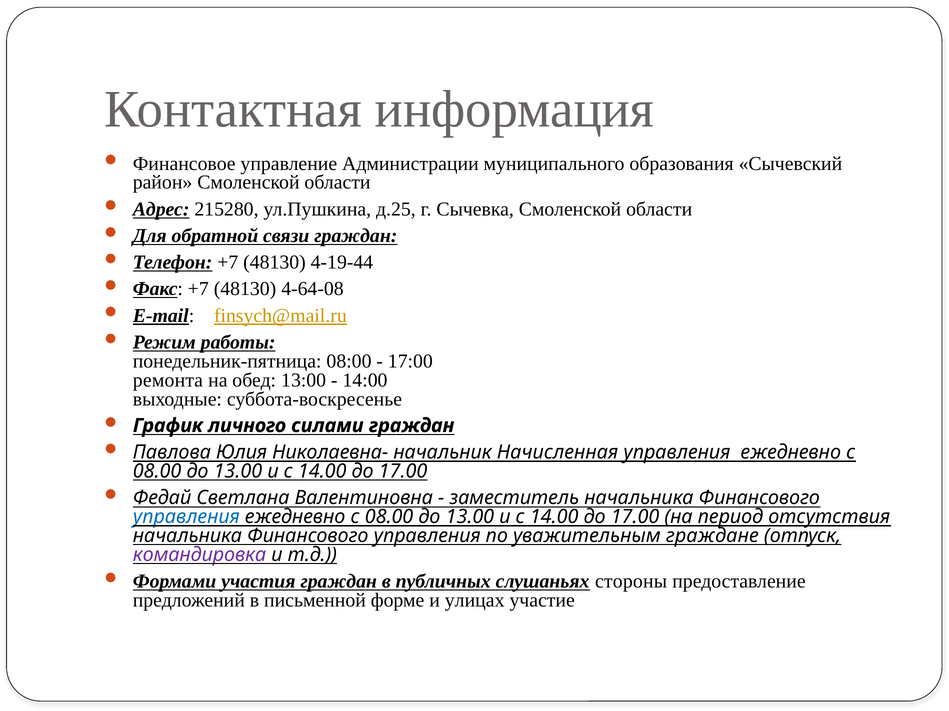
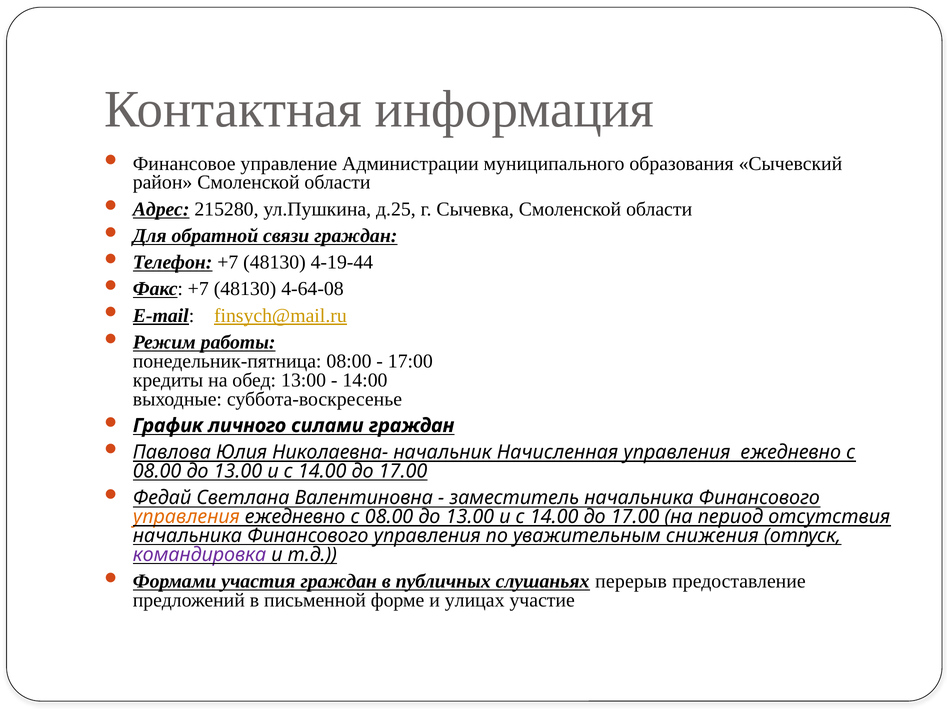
ремонта: ремонта -> кредиты
управления at (186, 517) colour: blue -> orange
граждане: граждане -> снижения
стороны: стороны -> перерыв
